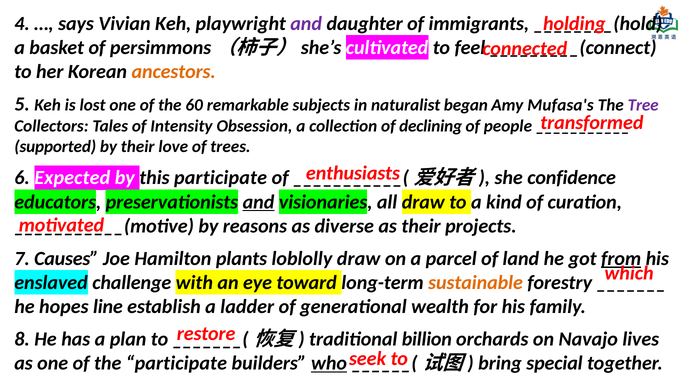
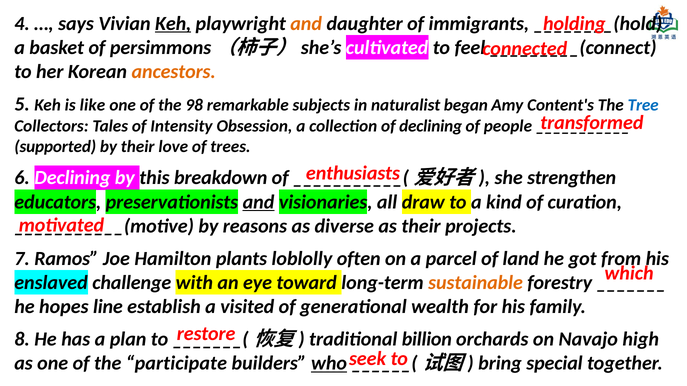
Keh at (173, 23) underline: none -> present
and at (306, 23) colour: purple -> orange
lost: lost -> like
60: 60 -> 98
Mufasa's: Mufasa's -> Content's
Tree colour: purple -> blue
6 Expected: Expected -> Declining
this participate: participate -> breakdown
confidence: confidence -> strengthen
Causes: Causes -> Ramos
loblolly draw: draw -> often
from underline: present -> none
ladder: ladder -> visited
lives: lives -> high
